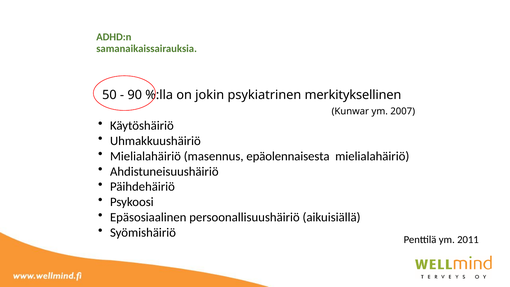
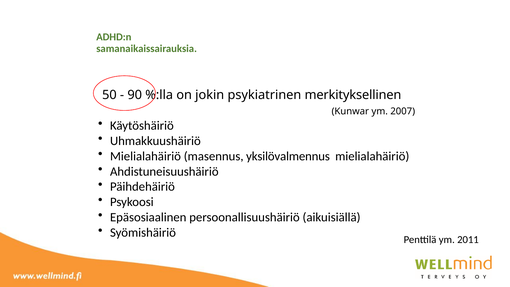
epäolennaisesta: epäolennaisesta -> yksilövalmennus
